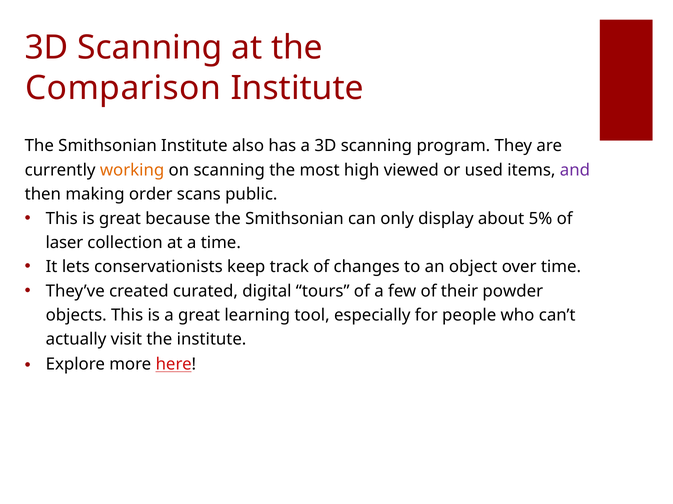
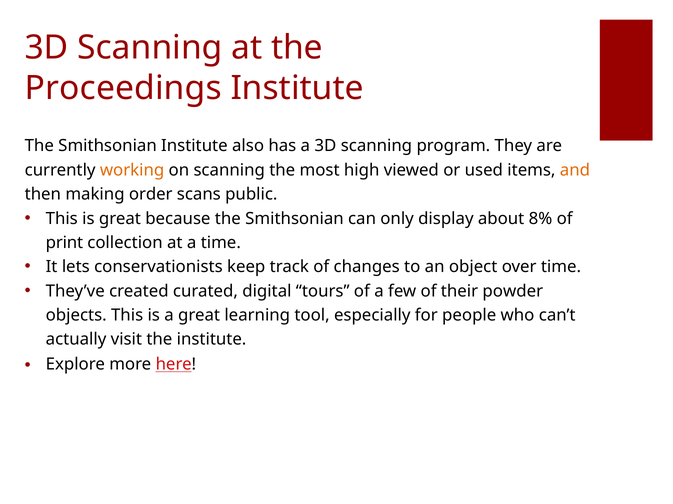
Comparison: Comparison -> Proceedings
and colour: purple -> orange
5%: 5% -> 8%
laser: laser -> print
